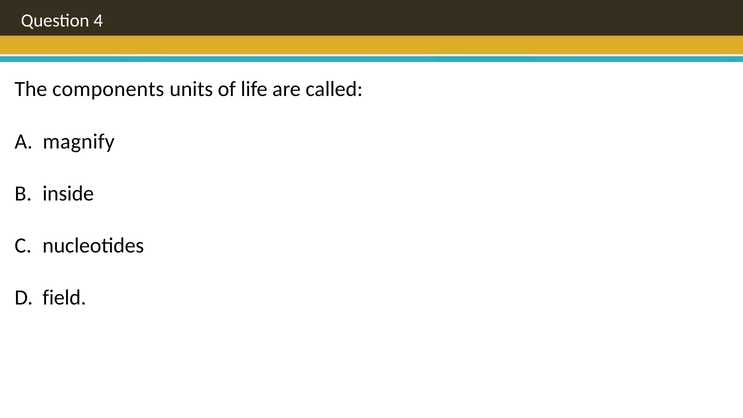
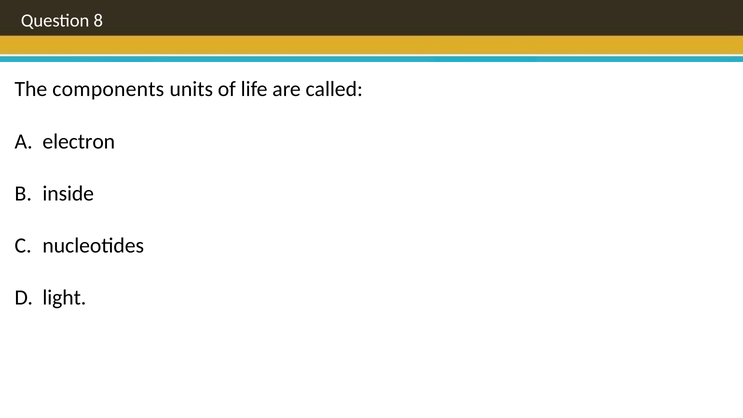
4: 4 -> 8
magnify: magnify -> electron
field: field -> light
